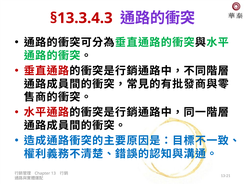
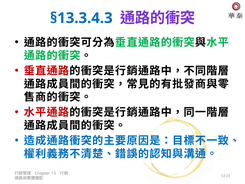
§13.3.4.3 colour: red -> blue
